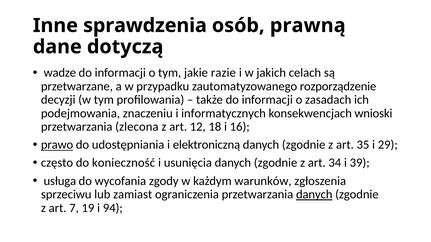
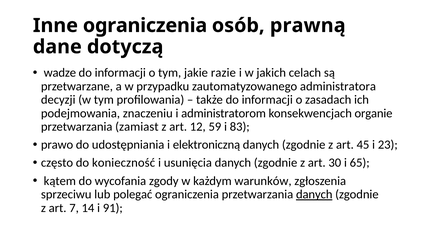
Inne sprawdzenia: sprawdzenia -> ograniczenia
rozporządzenie: rozporządzenie -> administratora
informatycznych: informatycznych -> administratorom
wnioski: wnioski -> organie
zlecona: zlecona -> zamiast
18: 18 -> 59
16: 16 -> 83
prawo underline: present -> none
35: 35 -> 45
29: 29 -> 23
34: 34 -> 30
39: 39 -> 65
usługa: usługa -> kątem
zamiast: zamiast -> polegać
19: 19 -> 14
94: 94 -> 91
